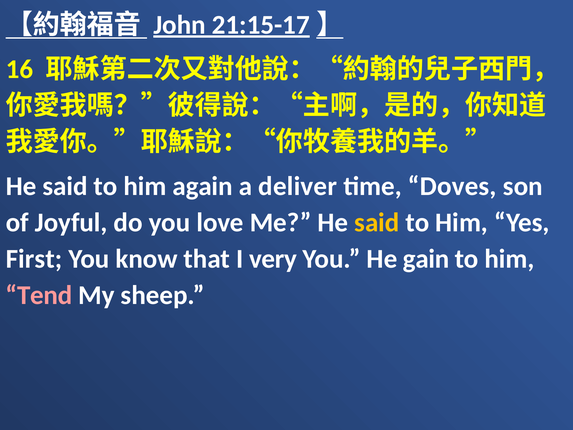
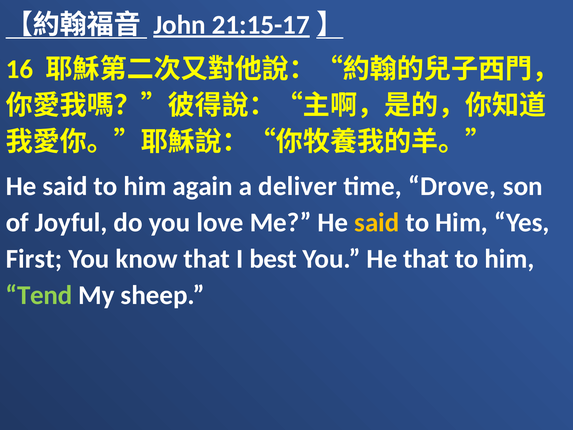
Doves: Doves -> Drove
very: very -> best
He gain: gain -> that
Tend colour: pink -> light green
